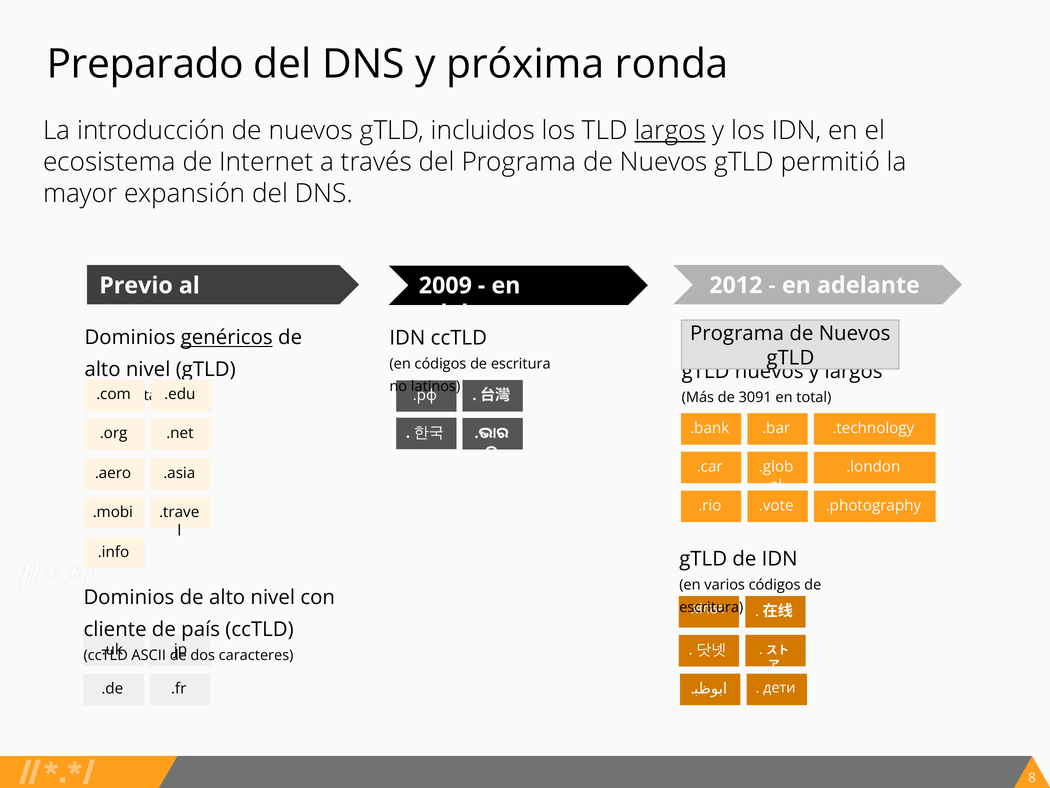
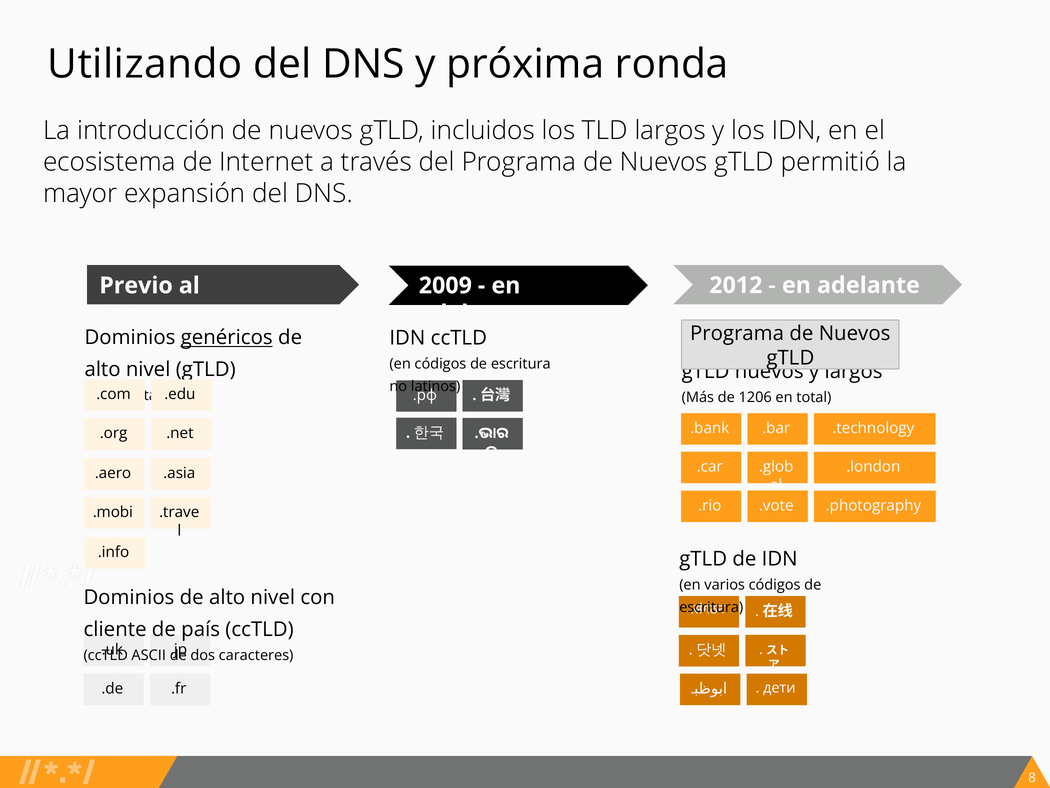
Preparado: Preparado -> Utilizando
largos at (670, 130) underline: present -> none
3091: 3091 -> 1206
